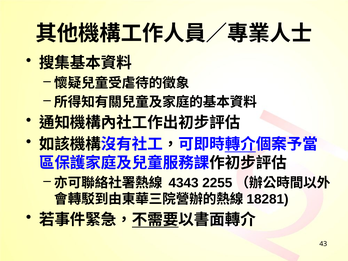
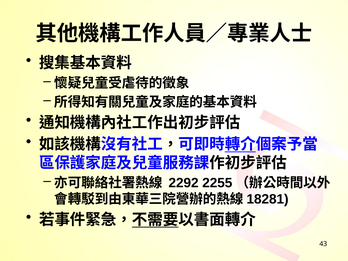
4343: 4343 -> 2292
